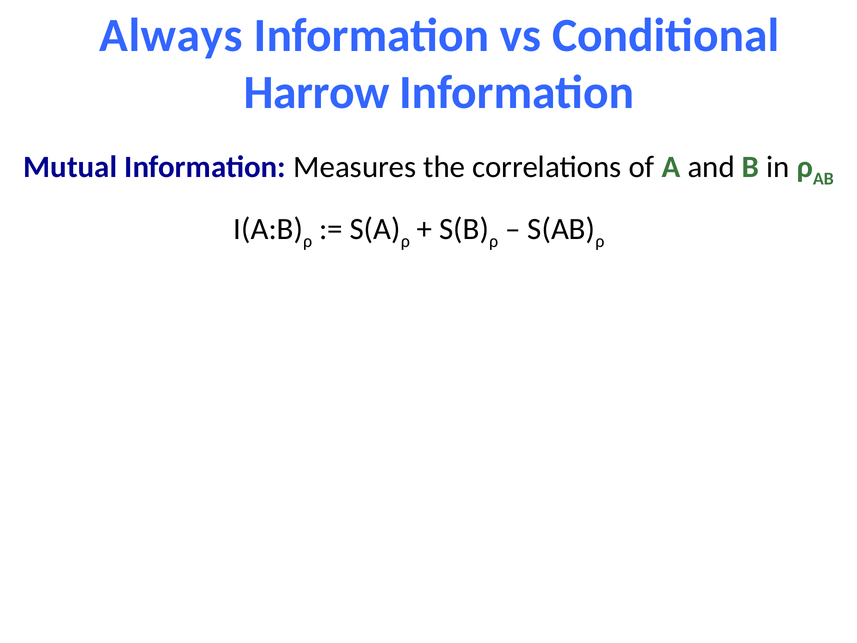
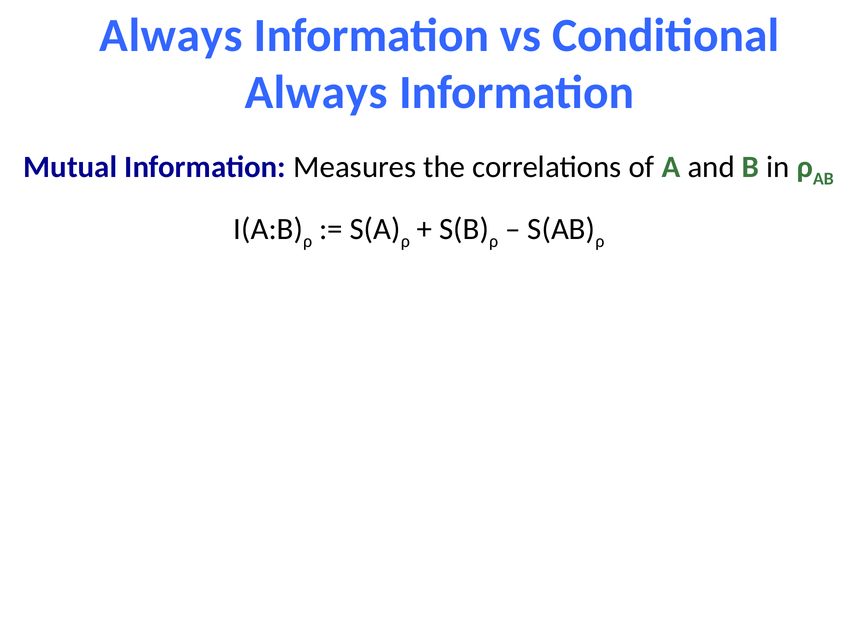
Harrow at (317, 92): Harrow -> Always
